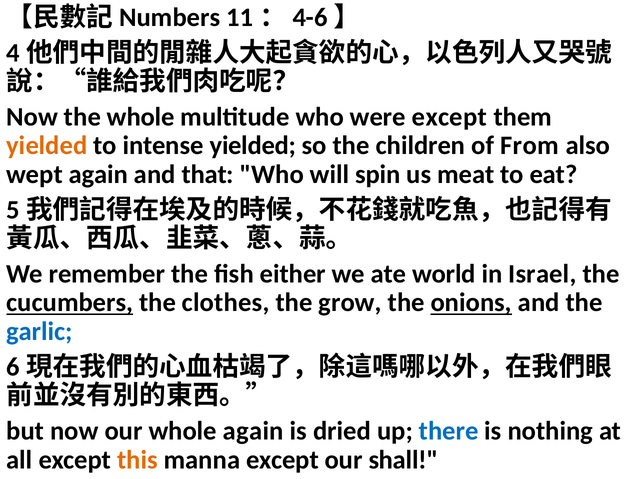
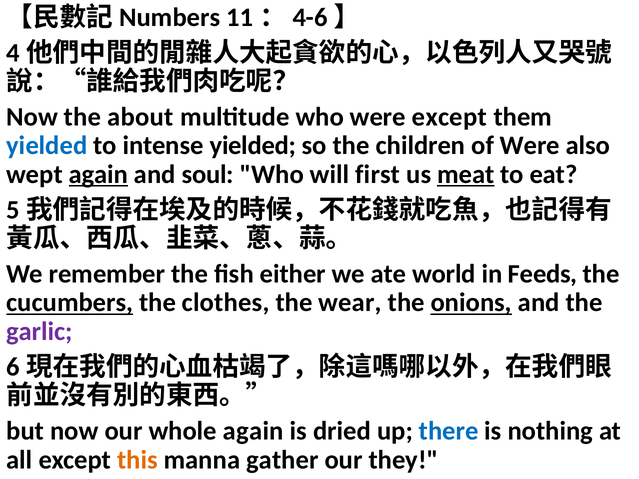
the whole: whole -> about
yielded at (47, 146) colour: orange -> blue
of From: From -> Were
again at (98, 175) underline: none -> present
that: that -> soul
spin: spin -> first
meat underline: none -> present
Israel: Israel -> Feeds
grow: grow -> wear
garlic colour: blue -> purple
manna except: except -> gather
shall: shall -> they
